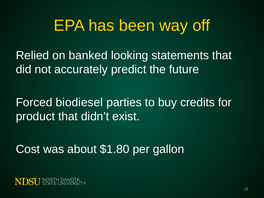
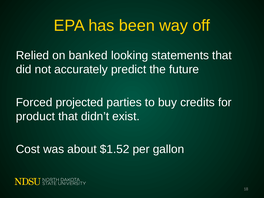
biodiesel: biodiesel -> projected
$1.80: $1.80 -> $1.52
